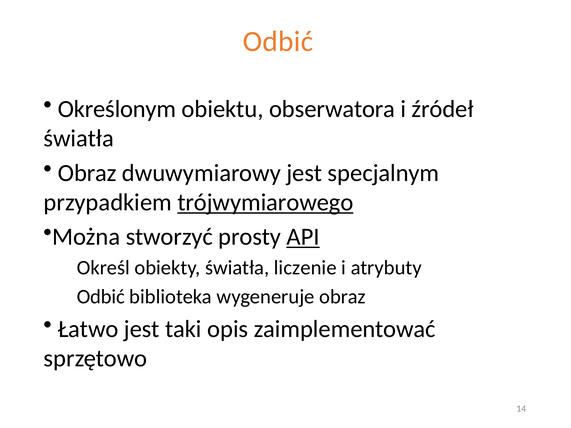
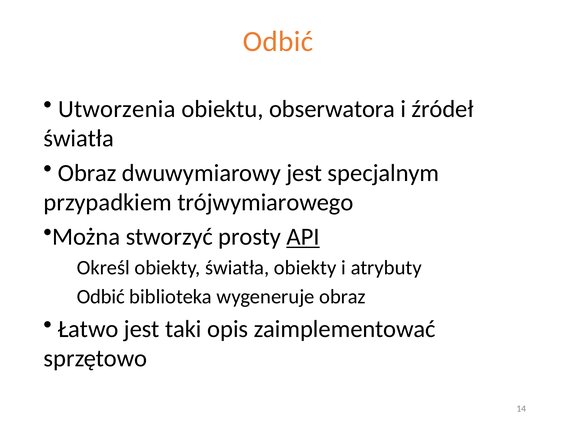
Określonym: Określonym -> Utworzenia
trójwymiarowego underline: present -> none
światła liczenie: liczenie -> obiekty
